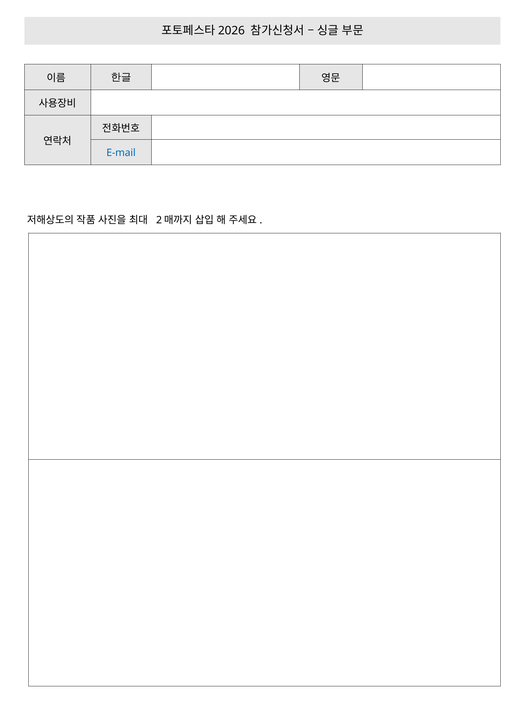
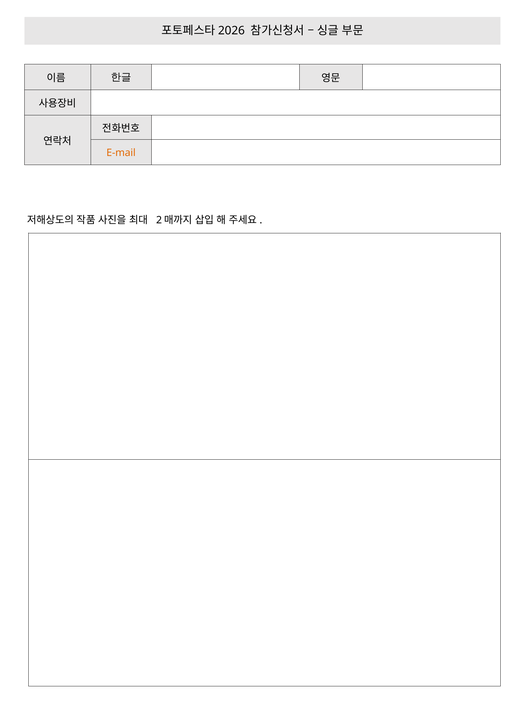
E-mail colour: blue -> orange
